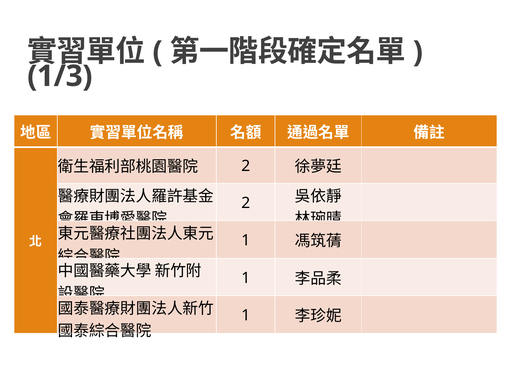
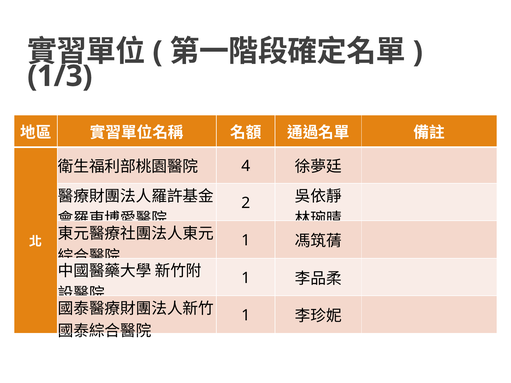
2 at (246, 166): 2 -> 4
